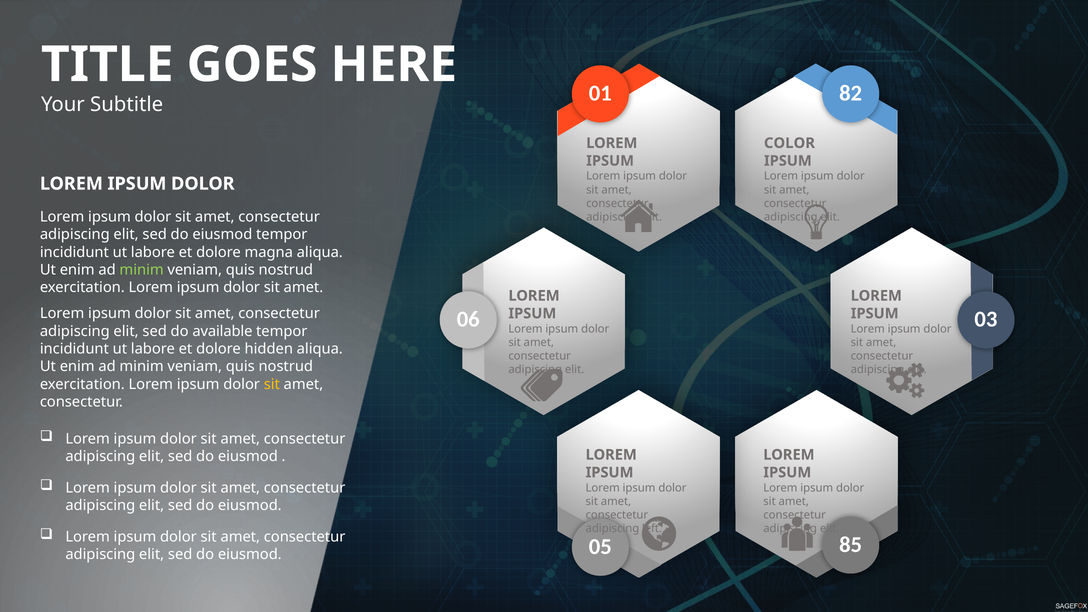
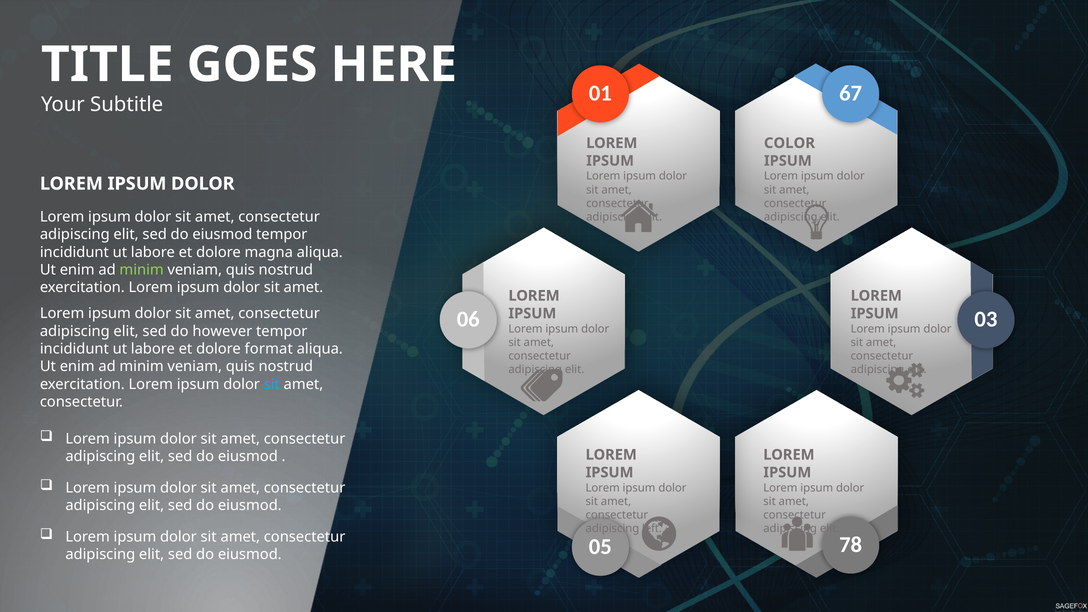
82: 82 -> 67
available: available -> however
hidden: hidden -> format
sit at (272, 384) colour: yellow -> light blue
85: 85 -> 78
